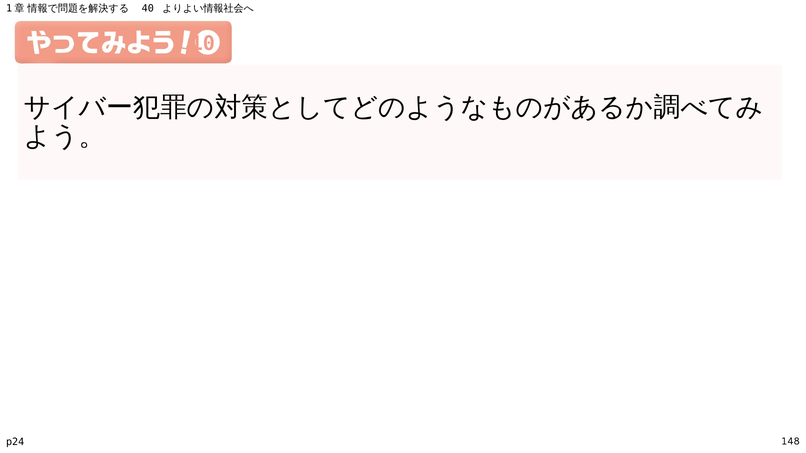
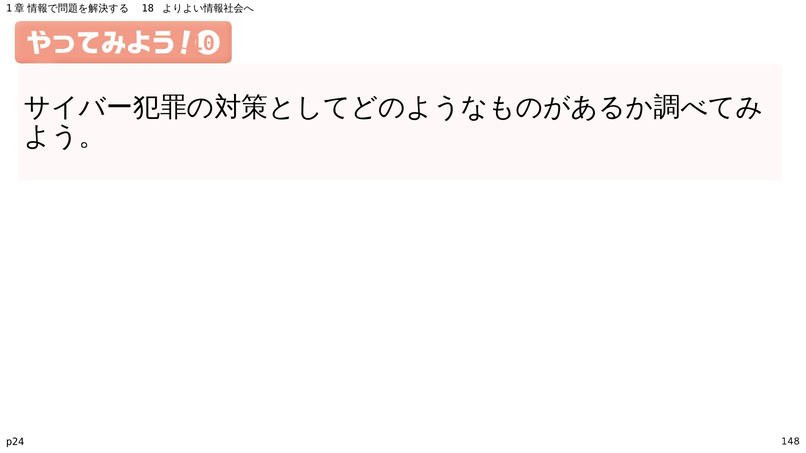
40: 40 -> 18
